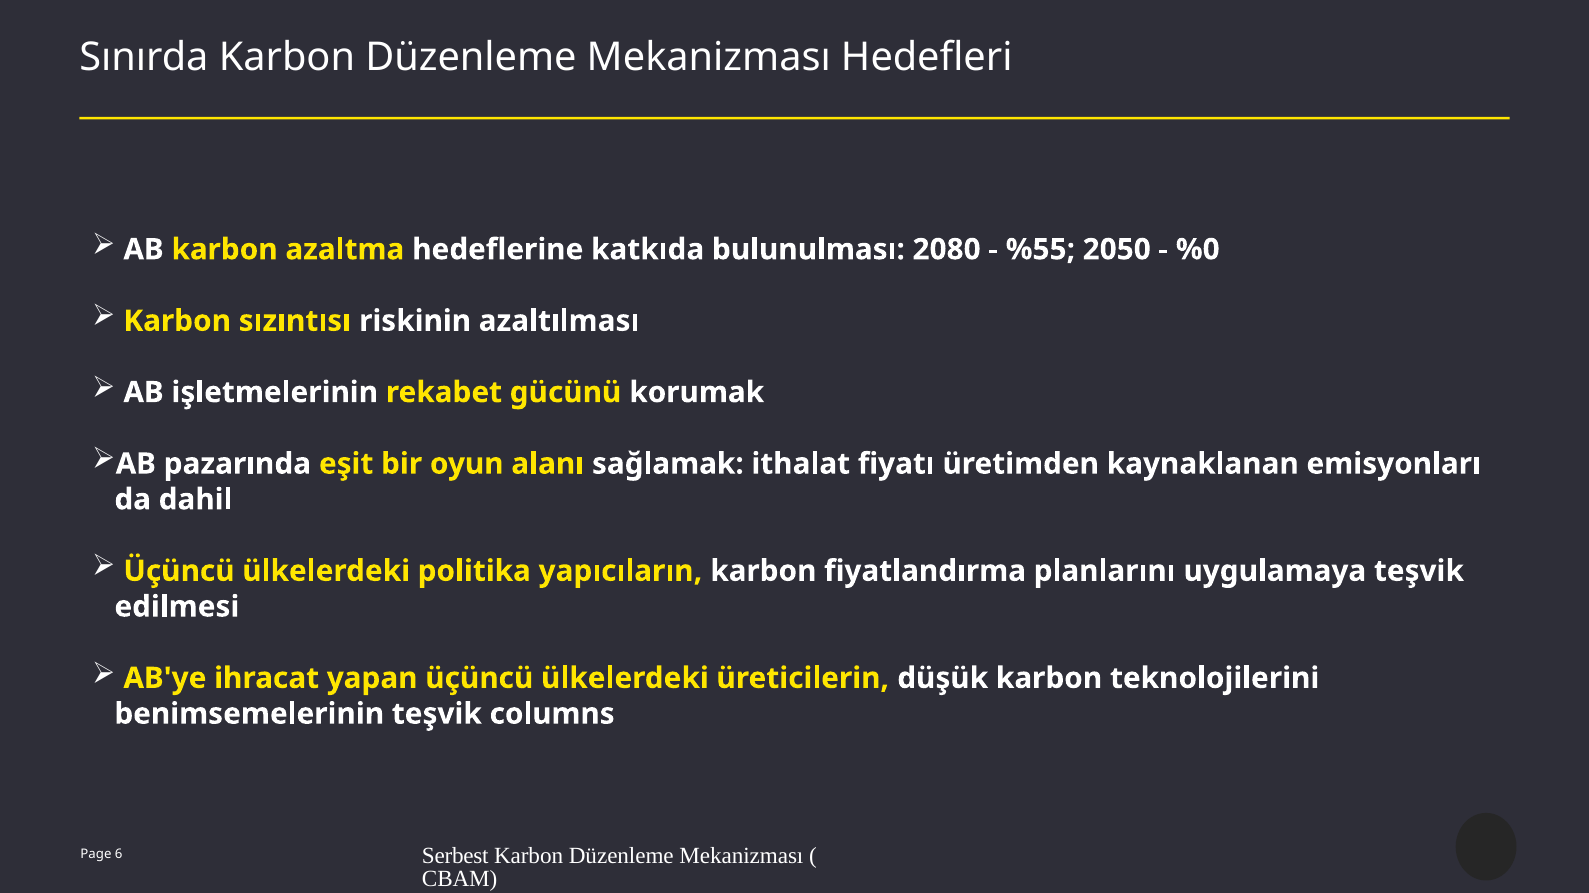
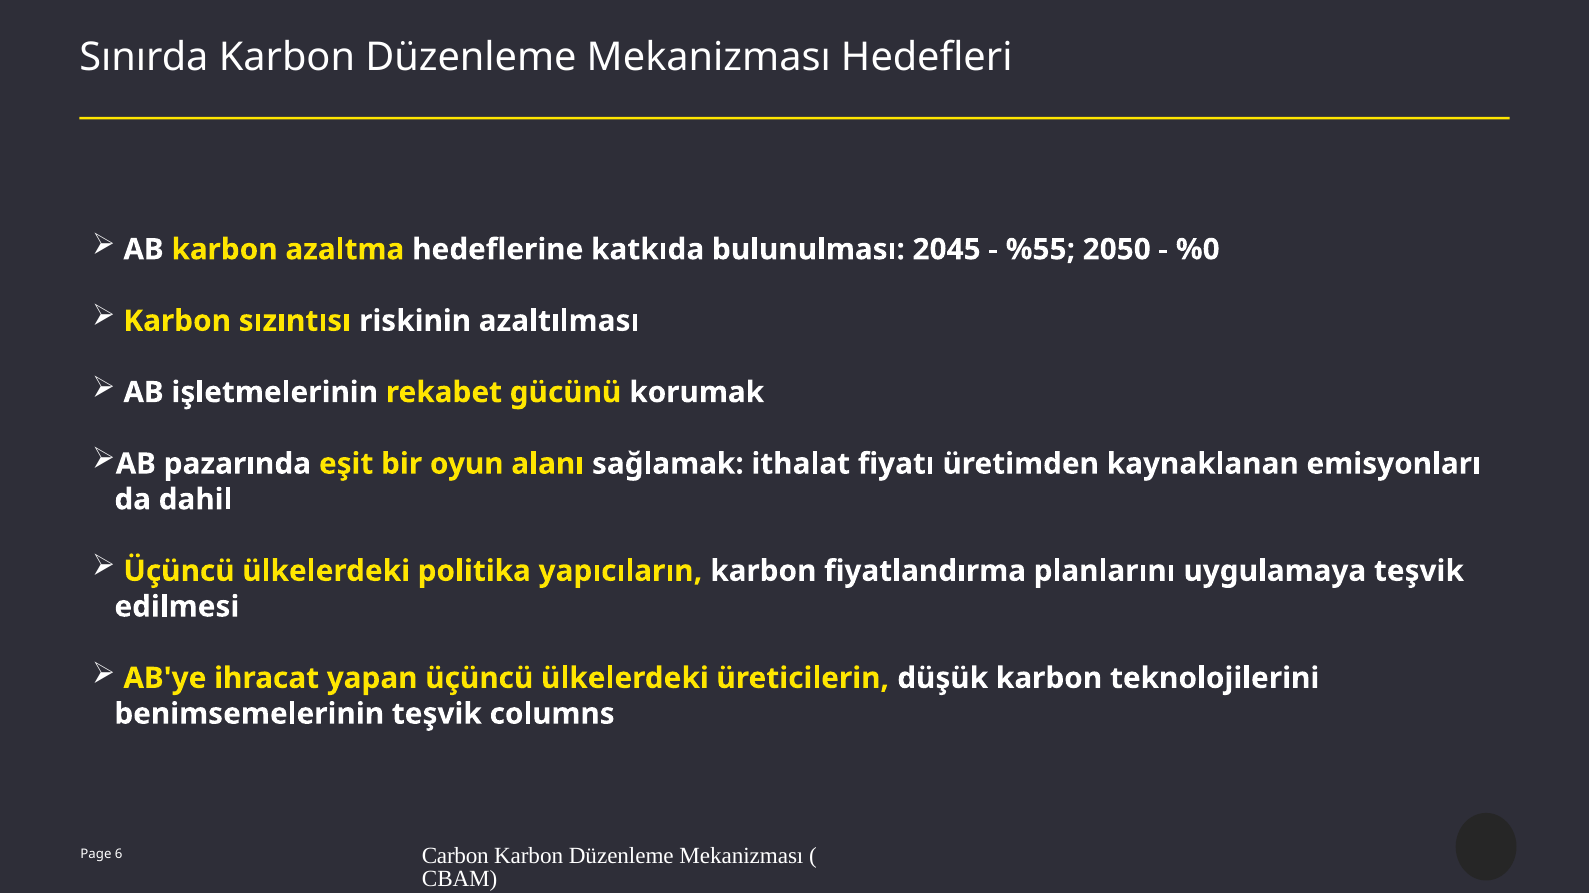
2080: 2080 -> 2045
Serbest: Serbest -> Carbon
